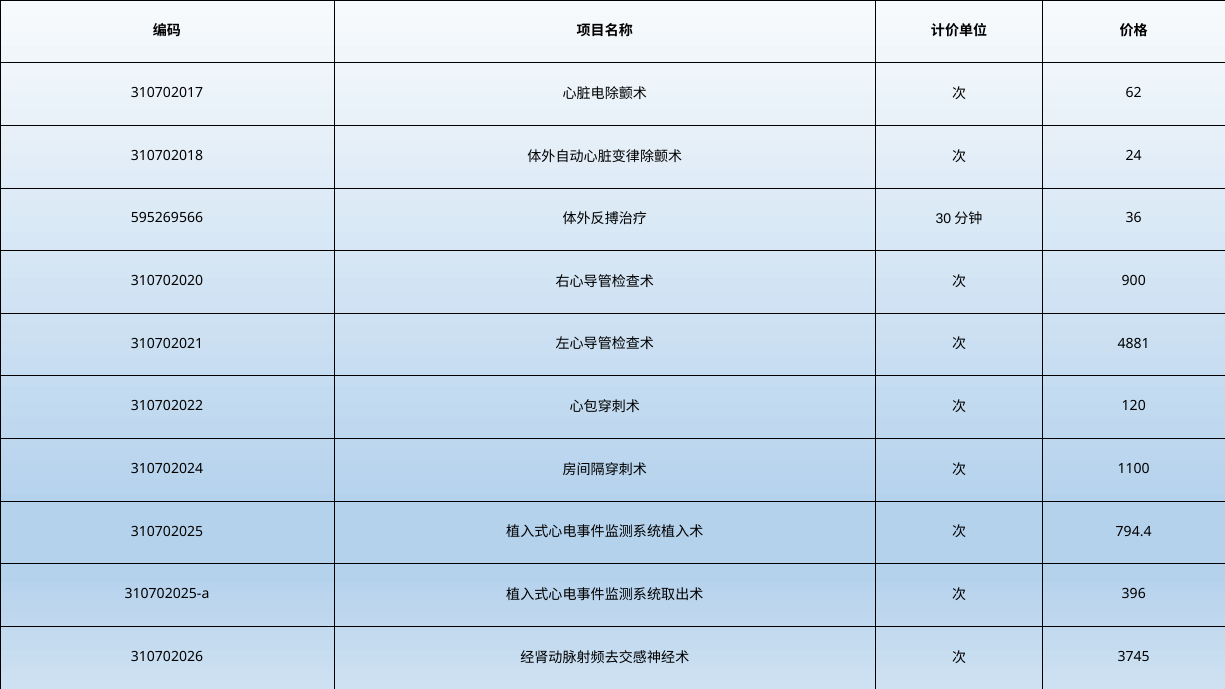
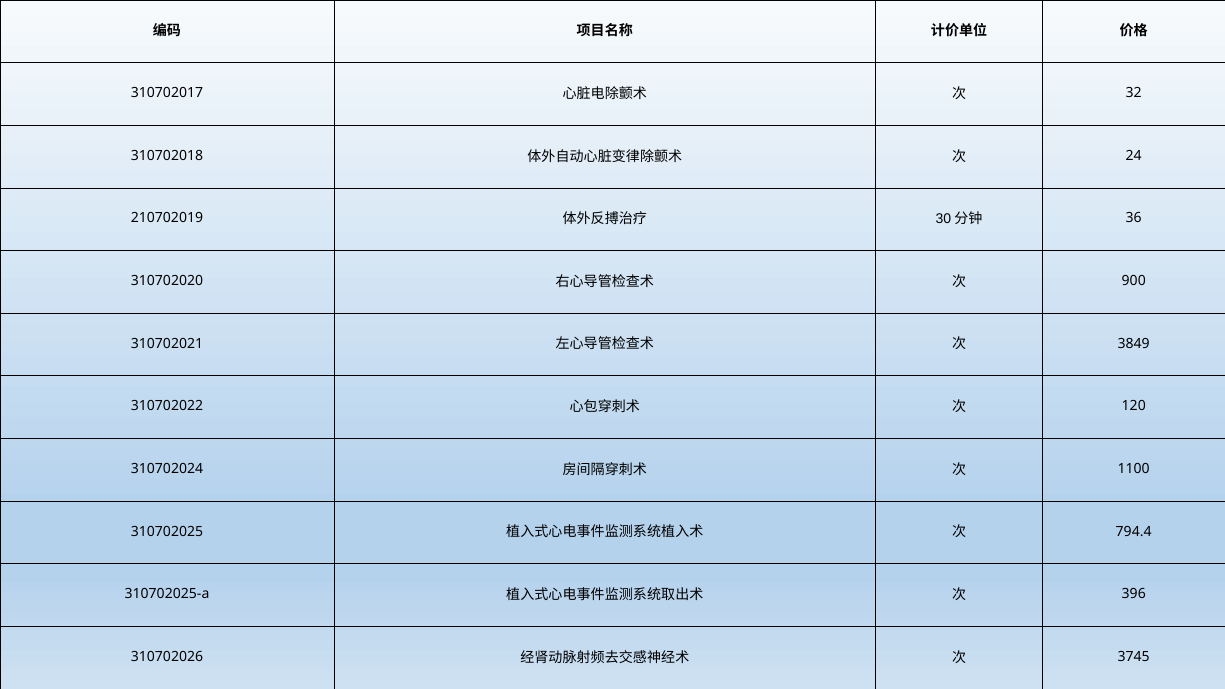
62: 62 -> 32
595269566: 595269566 -> 210702019
4881: 4881 -> 3849
